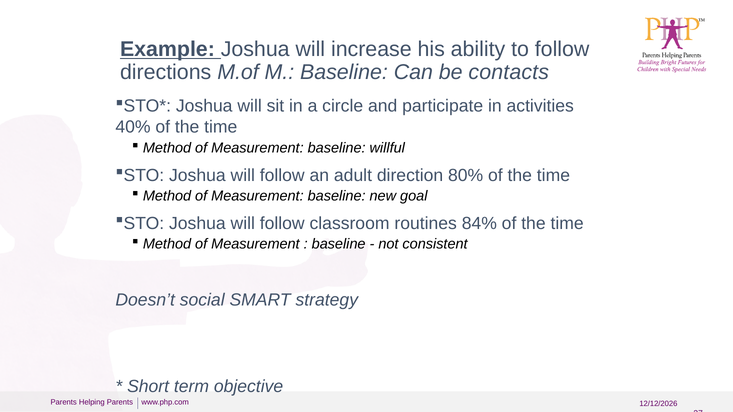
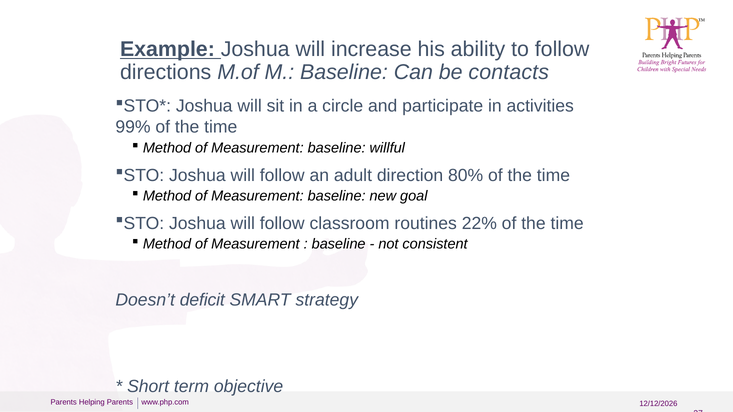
40%: 40% -> 99%
84%: 84% -> 22%
social: social -> deficit
